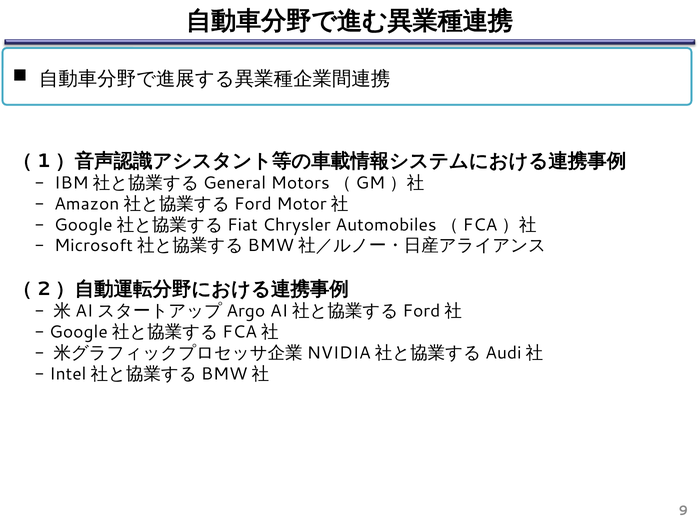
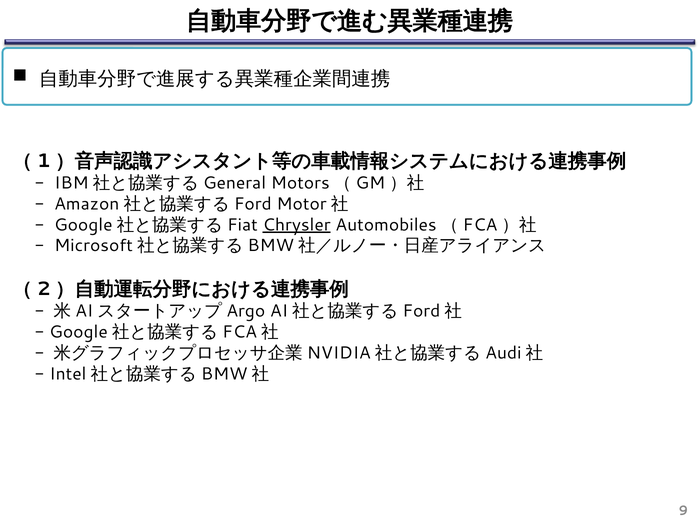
Chrysler underline: none -> present
